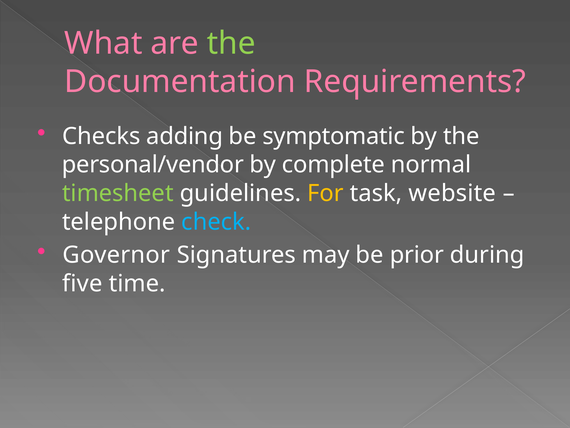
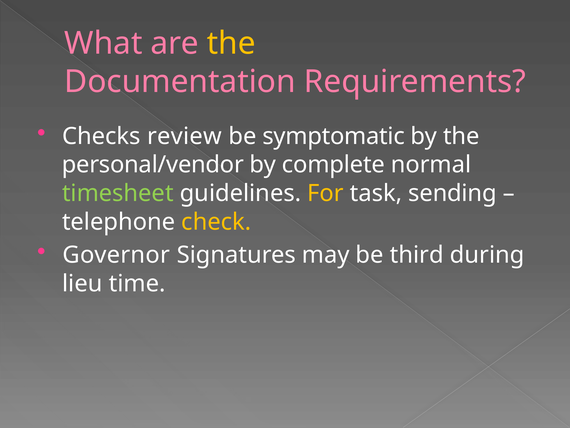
the at (231, 43) colour: light green -> yellow
adding: adding -> review
website: website -> sending
check colour: light blue -> yellow
prior: prior -> third
five: five -> lieu
